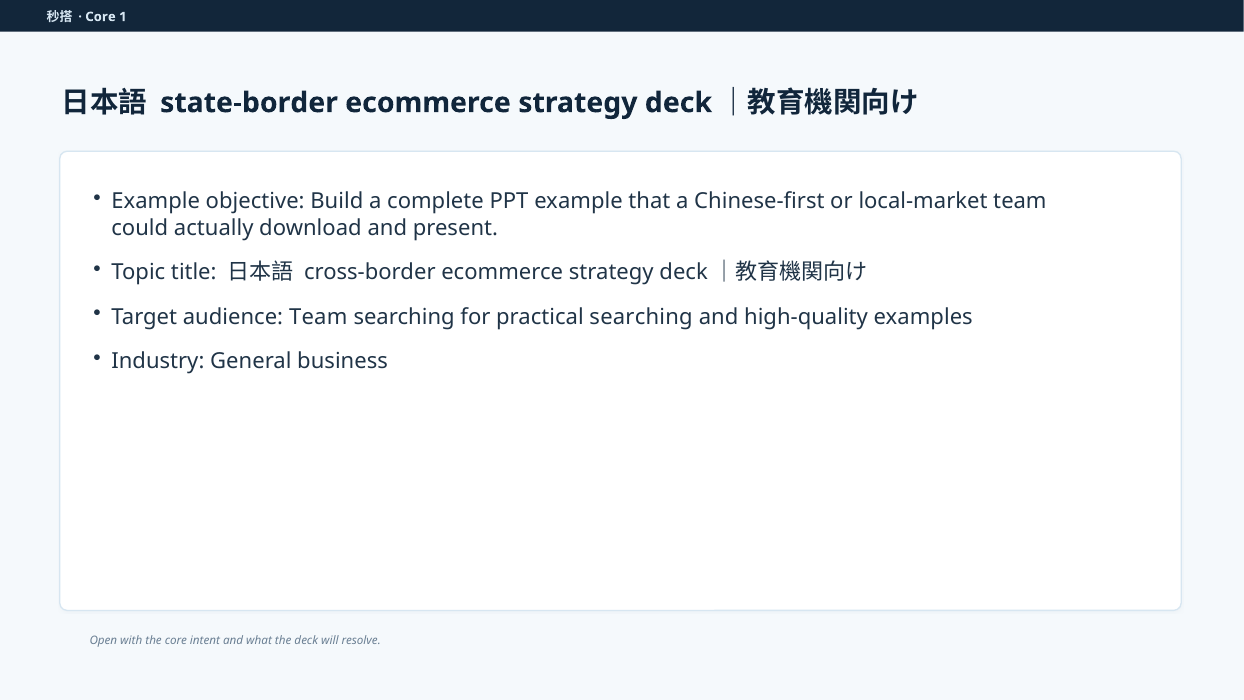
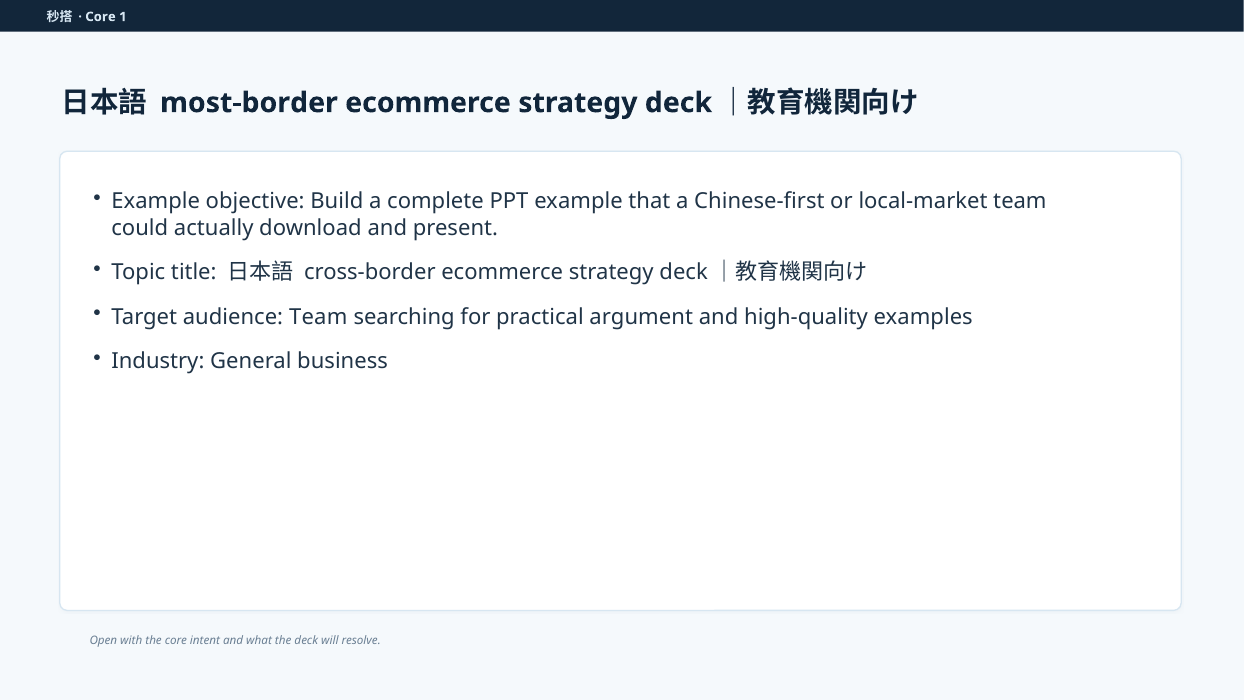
state-border: state-border -> most-border
practical searching: searching -> argument
